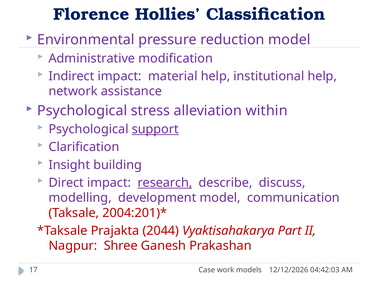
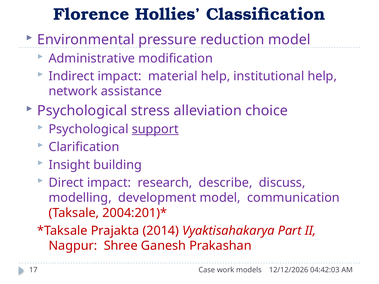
within: within -> choice
research underline: present -> none
2044: 2044 -> 2014
